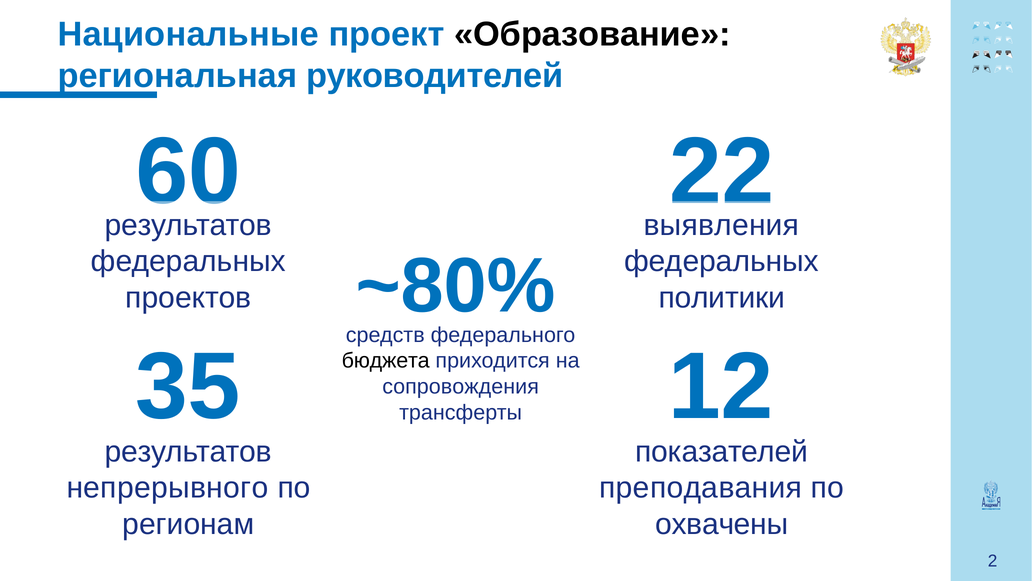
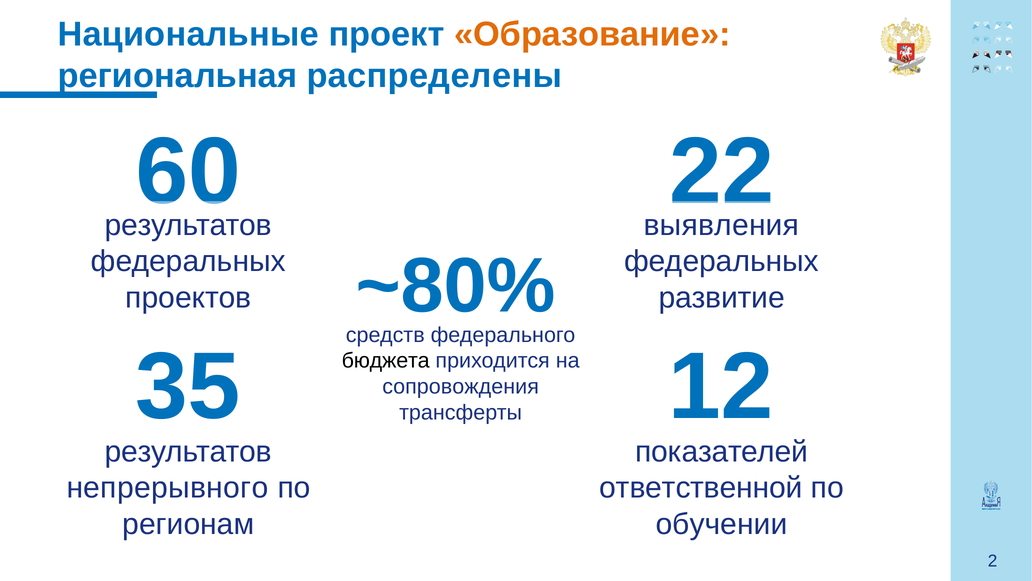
Образование colour: black -> orange
руководителей: руководителей -> распределены
политики: политики -> развитие
преподавания: преподавания -> ответственной
охвачены: охвачены -> обучении
